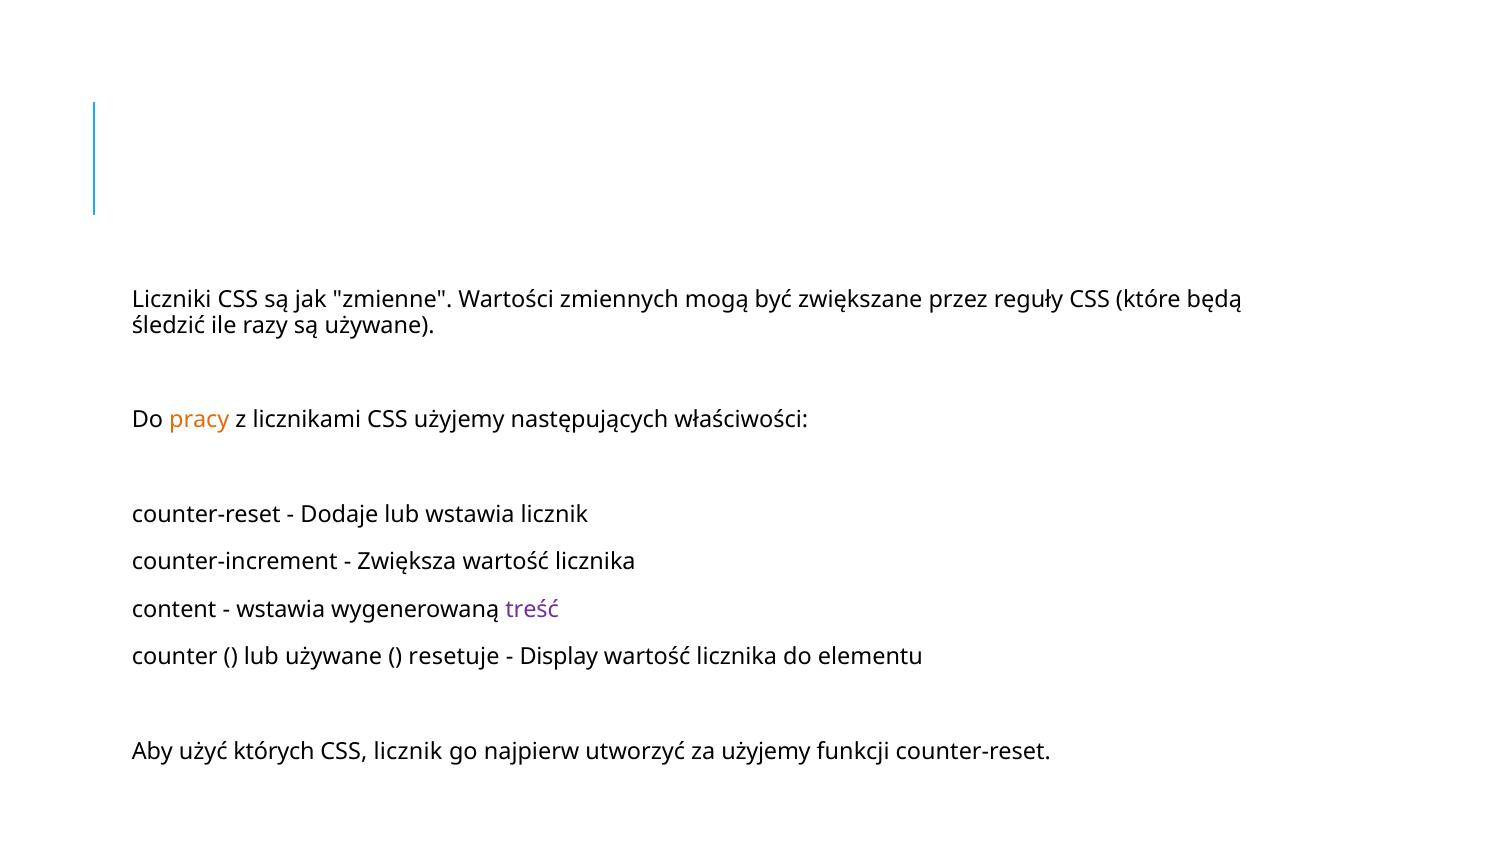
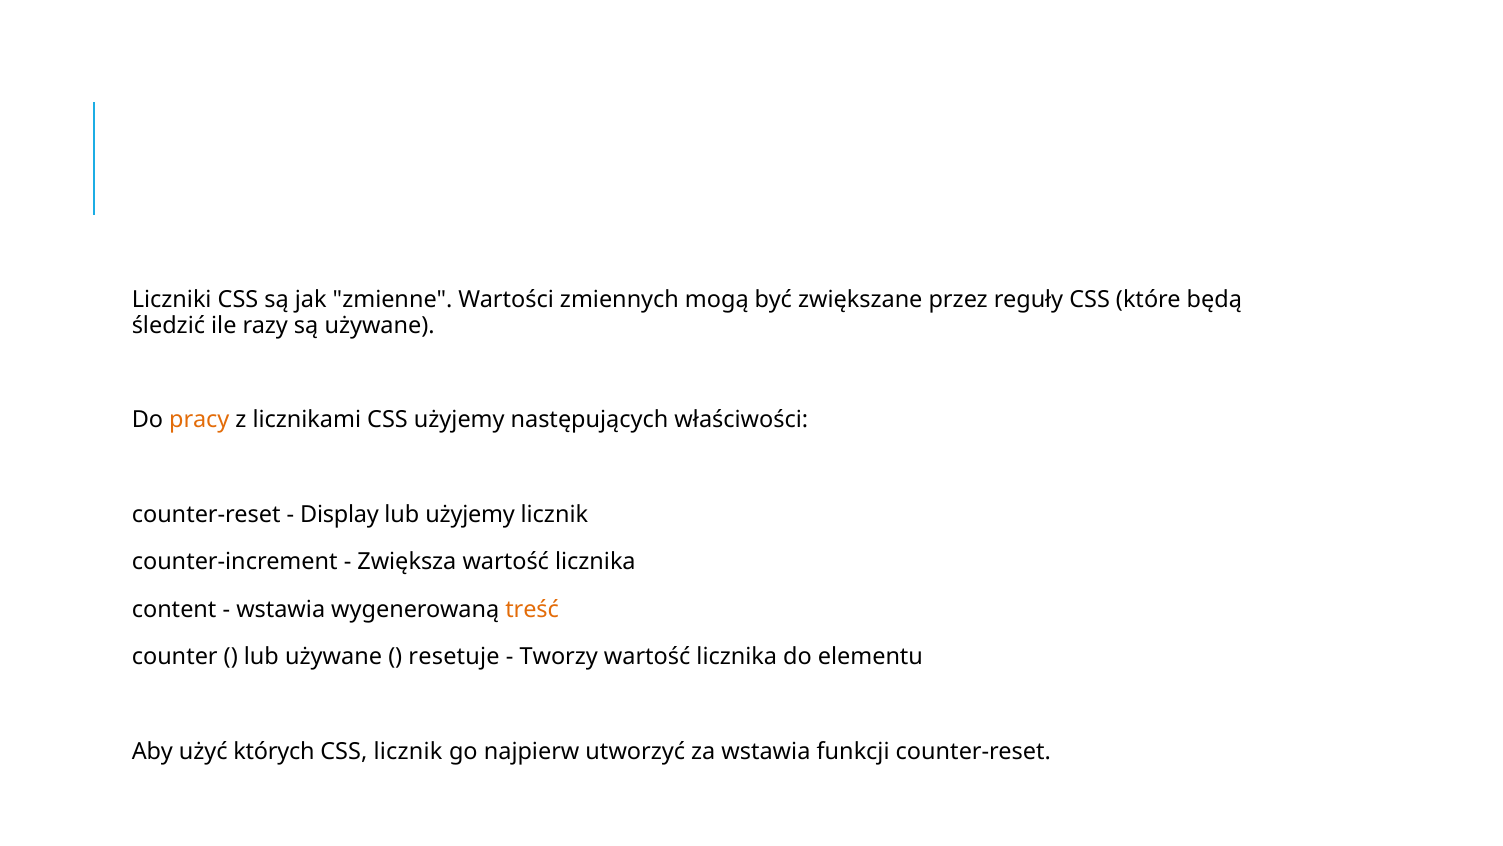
Dodaje: Dodaje -> Display
lub wstawia: wstawia -> użyjemy
treść colour: purple -> orange
Display: Display -> Tworzy
za użyjemy: użyjemy -> wstawia
